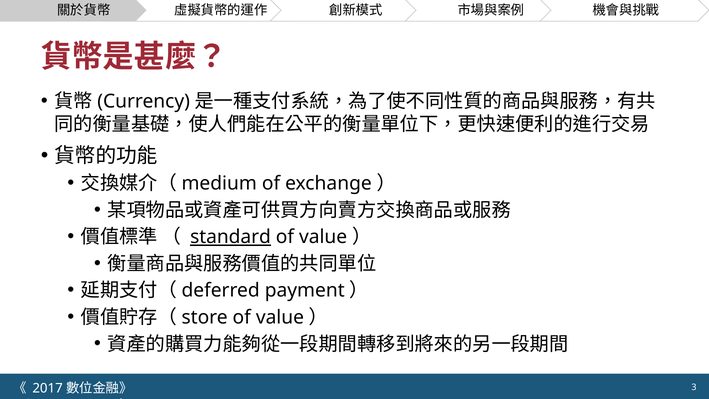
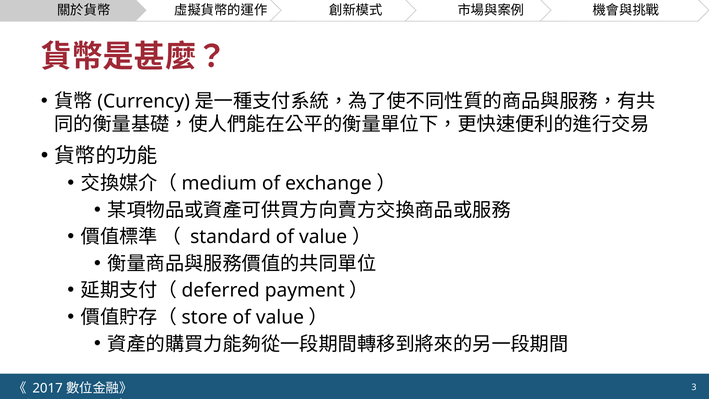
standard underline: present -> none
